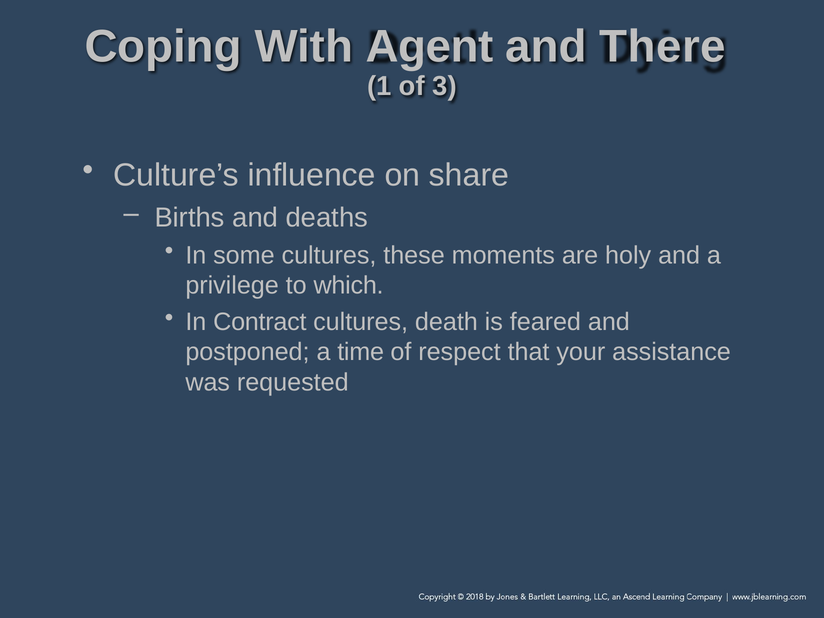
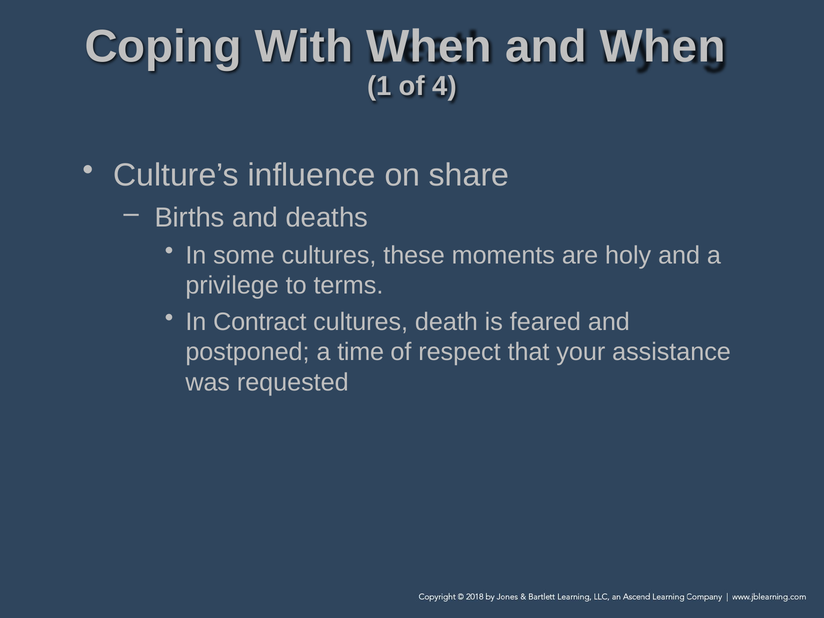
With Agent: Agent -> When
and There: There -> When
3: 3 -> 4
which: which -> terms
